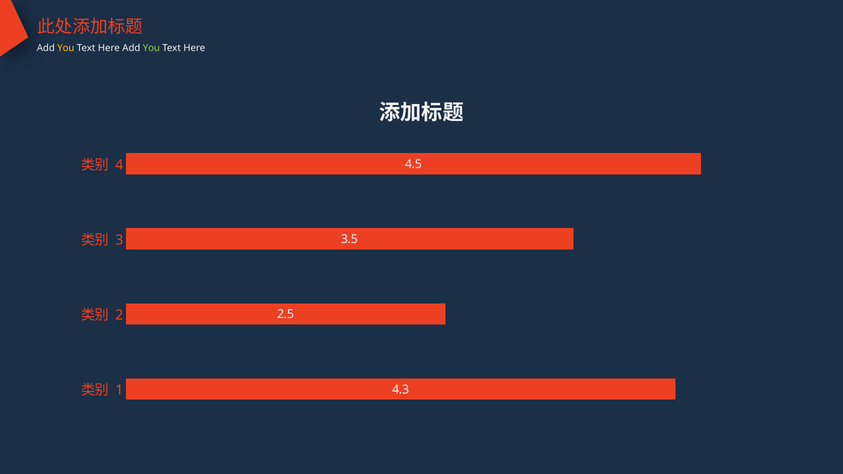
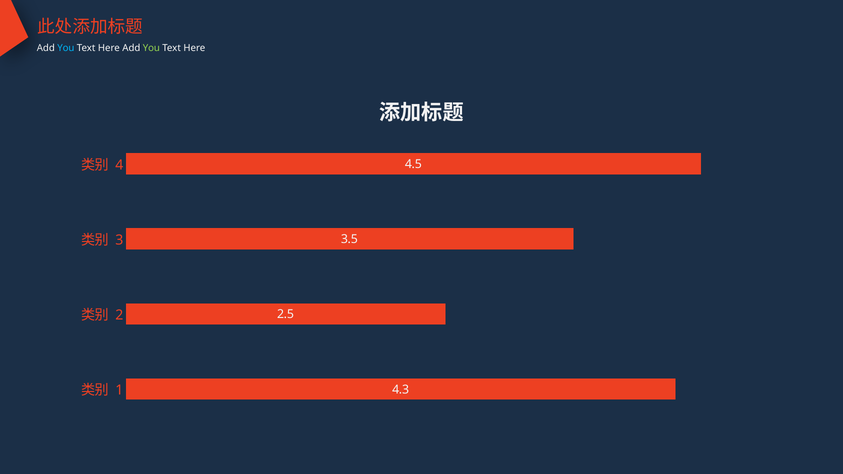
You at (66, 48) colour: yellow -> light blue
